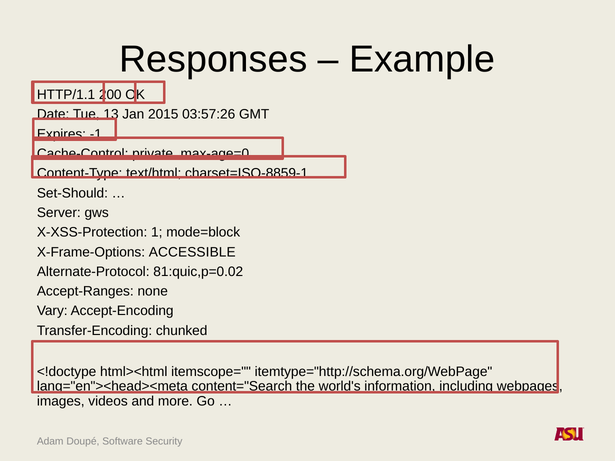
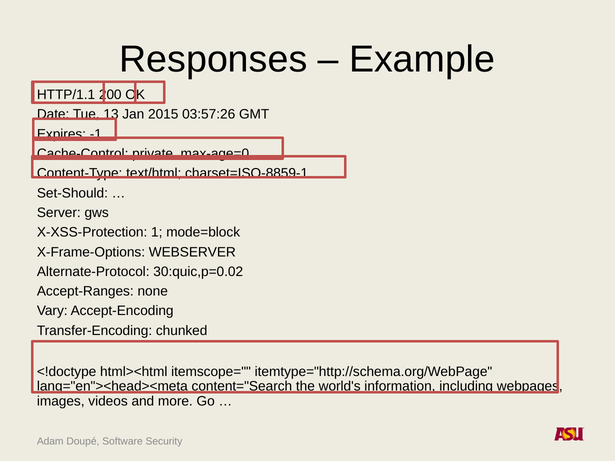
ACCESSIBLE: ACCESSIBLE -> WEBSERVER
81:quic,p=0.02: 81:quic,p=0.02 -> 30:quic,p=0.02
